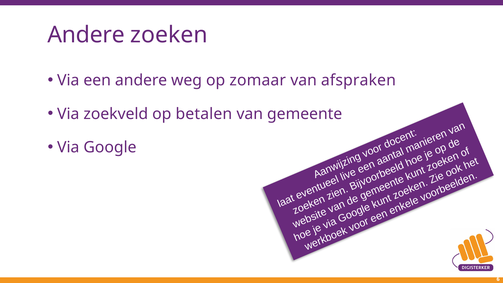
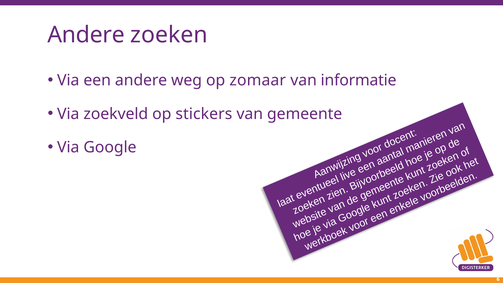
afspraken: afspraken -> informatie
betalen: betalen -> stickers
